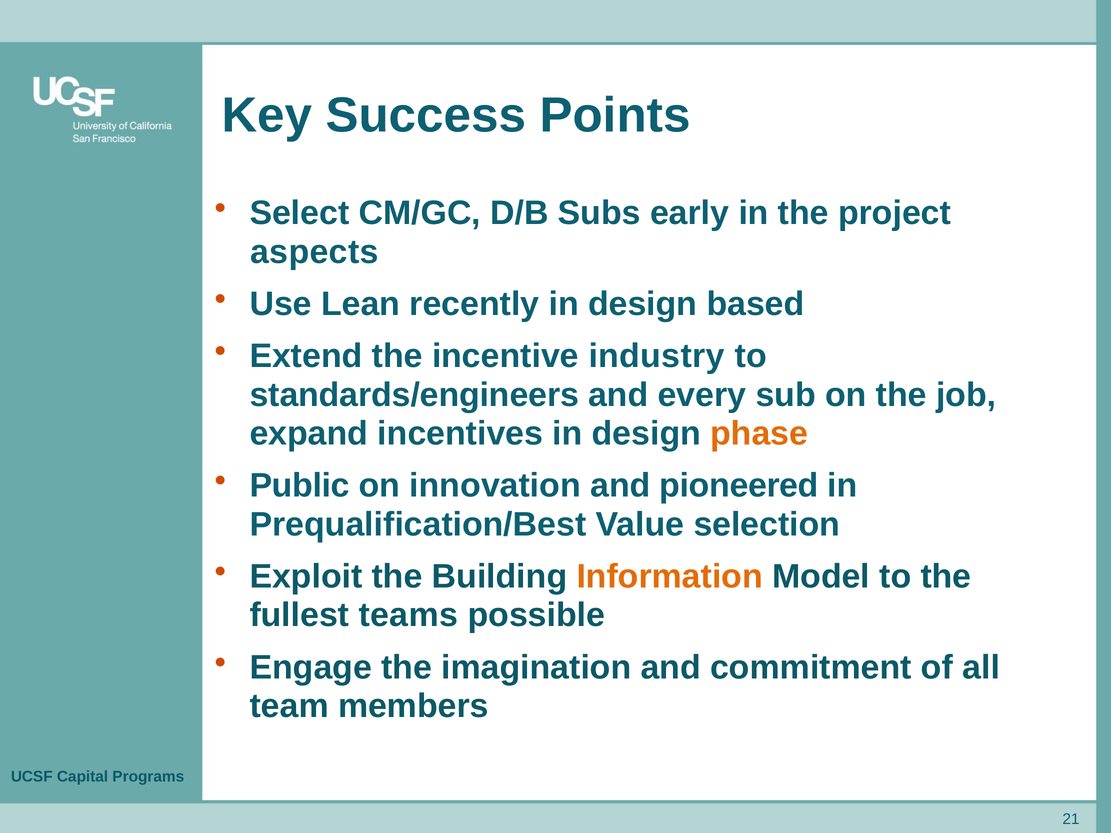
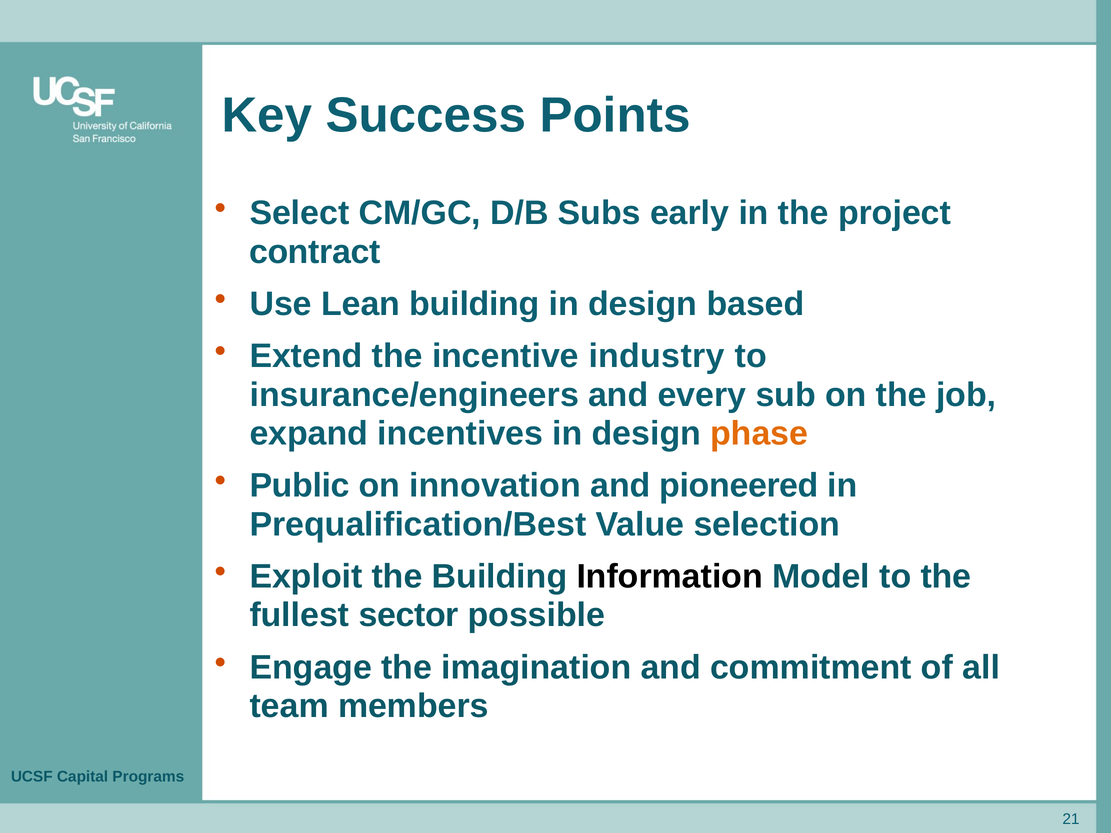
aspects: aspects -> contract
Lean recently: recently -> building
standards/engineers: standards/engineers -> insurance/engineers
Information colour: orange -> black
teams: teams -> sector
